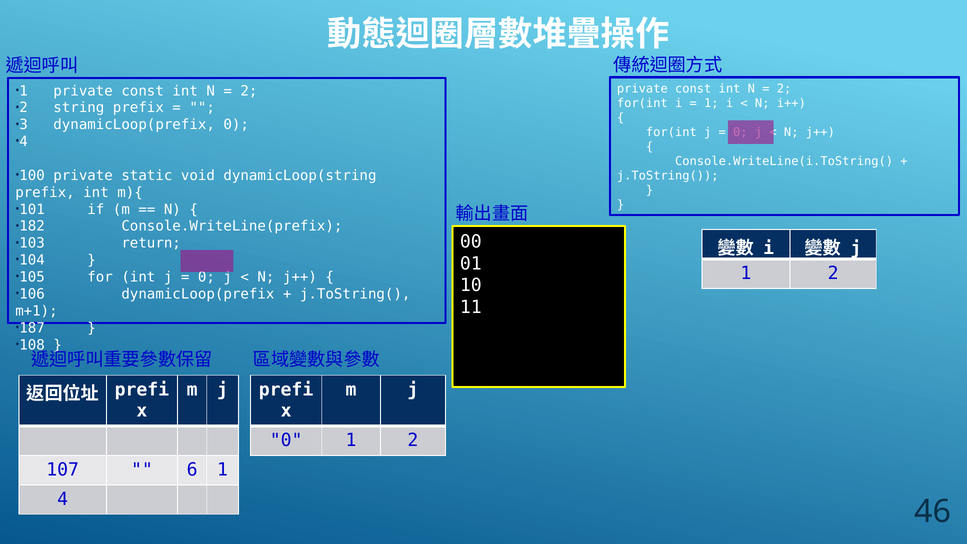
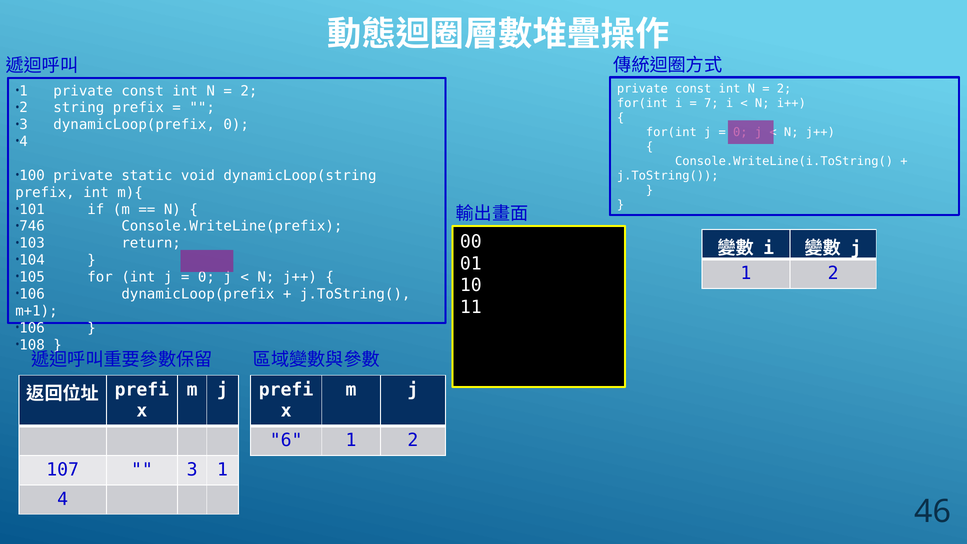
1 at (711, 103): 1 -> 7
182: 182 -> 746
187 at (32, 328): 187 -> 106
0 at (286, 440): 0 -> 6
6 at (192, 470): 6 -> 3
